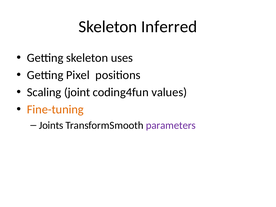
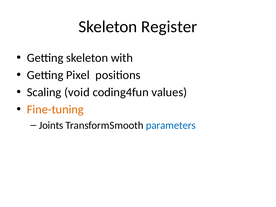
Inferred: Inferred -> Register
uses: uses -> with
joint: joint -> void
parameters colour: purple -> blue
